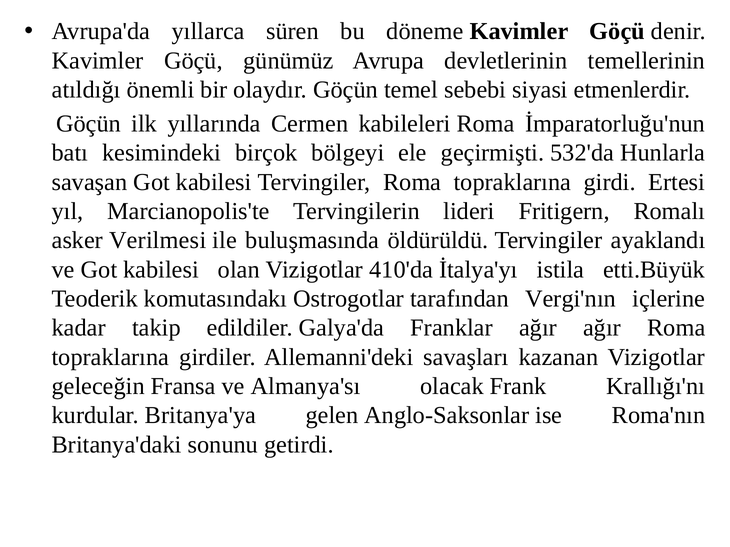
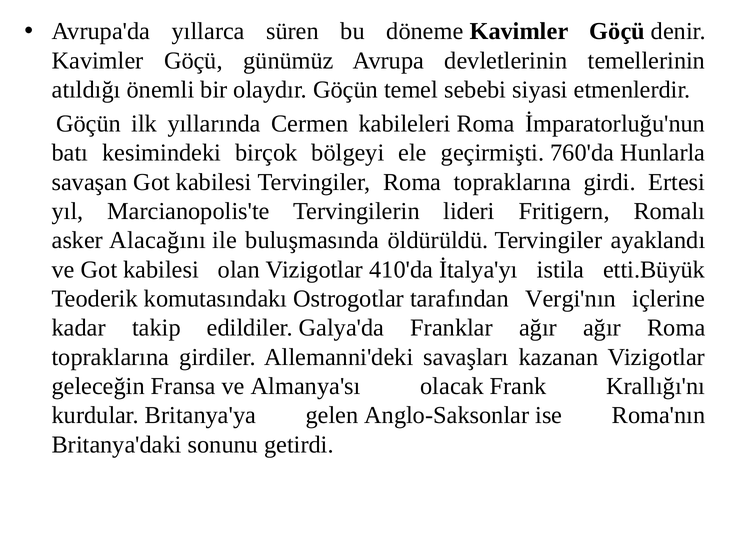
532'da: 532'da -> 760'da
Verilmesi: Verilmesi -> Alacağını
